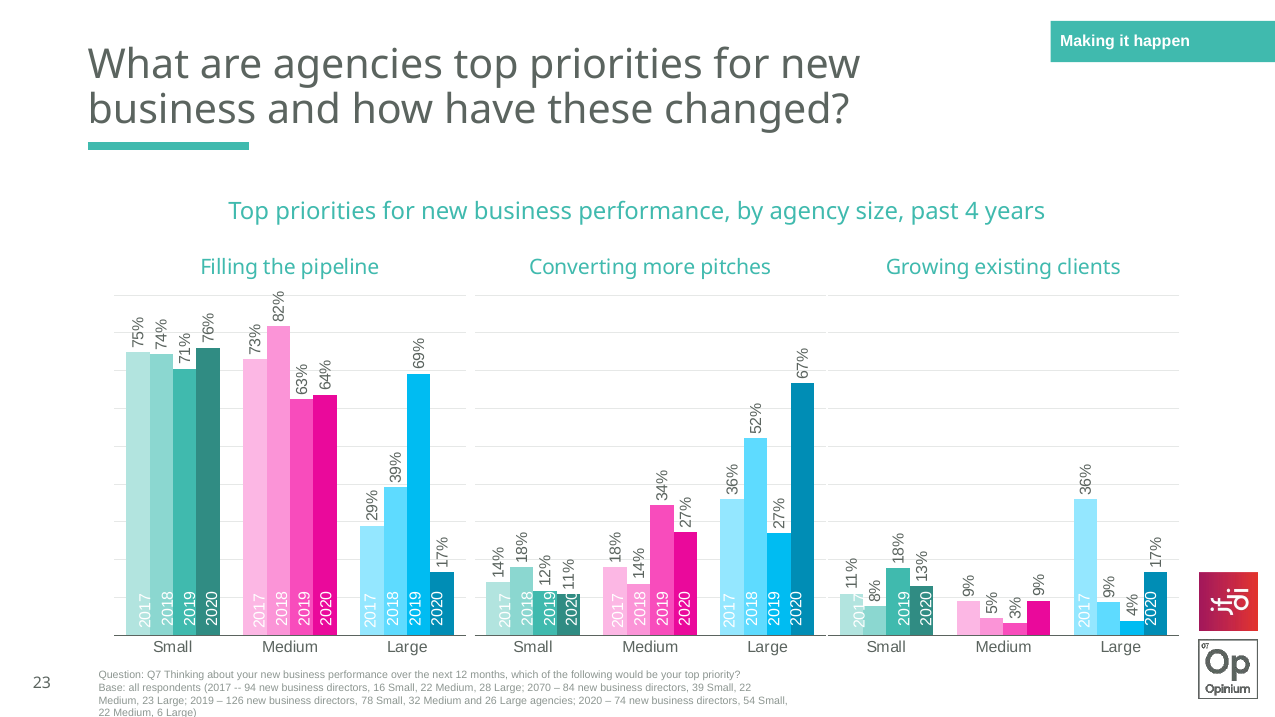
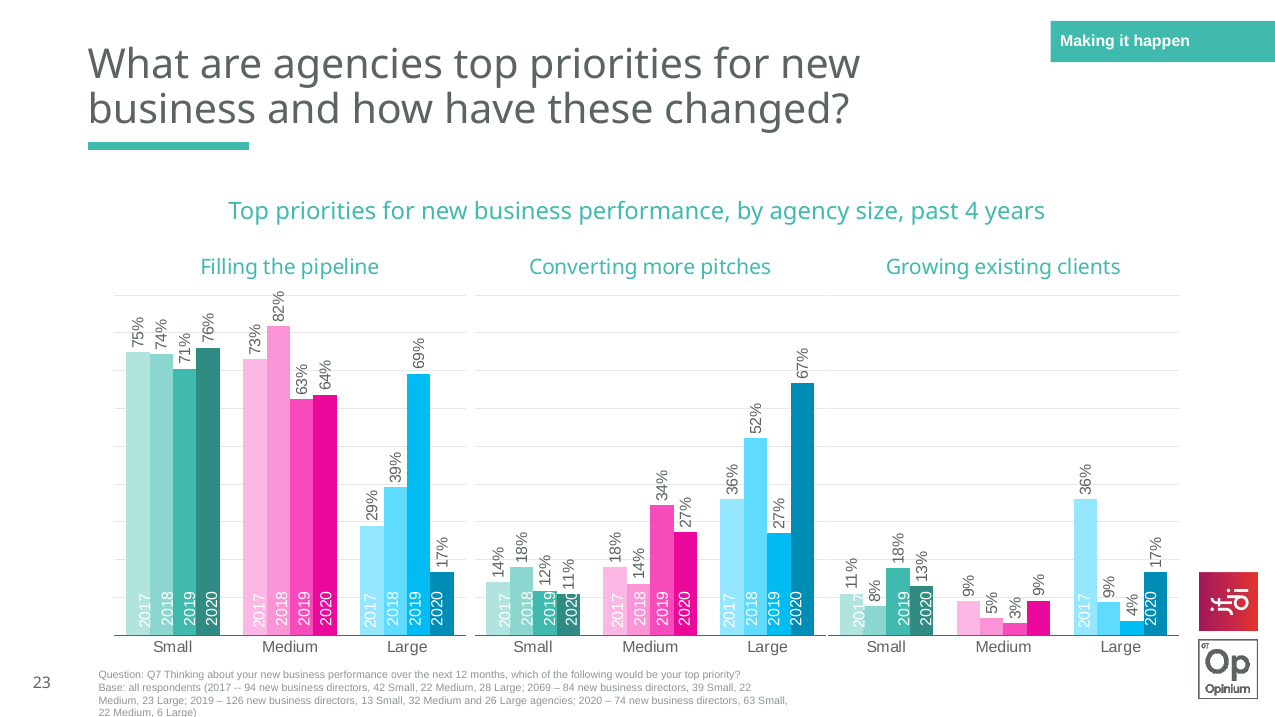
16: 16 -> 42
2070: 2070 -> 2069
78: 78 -> 13
54: 54 -> 63
